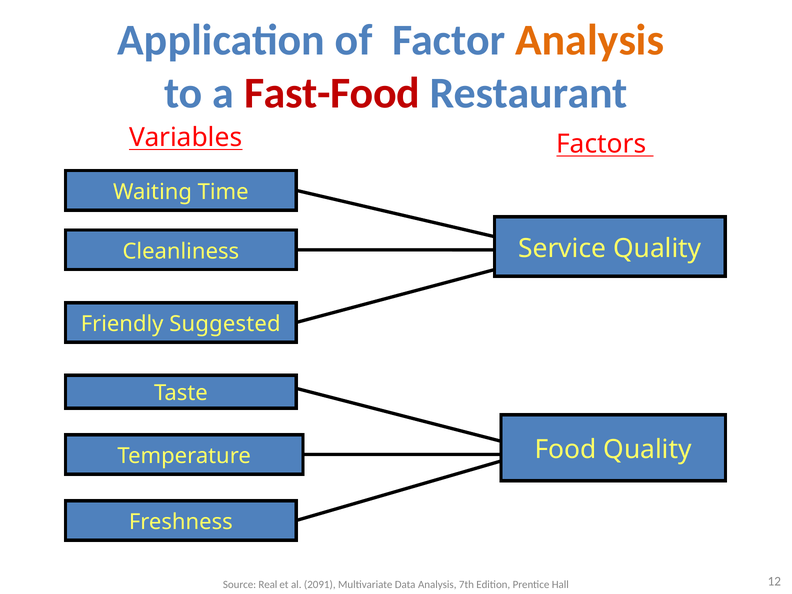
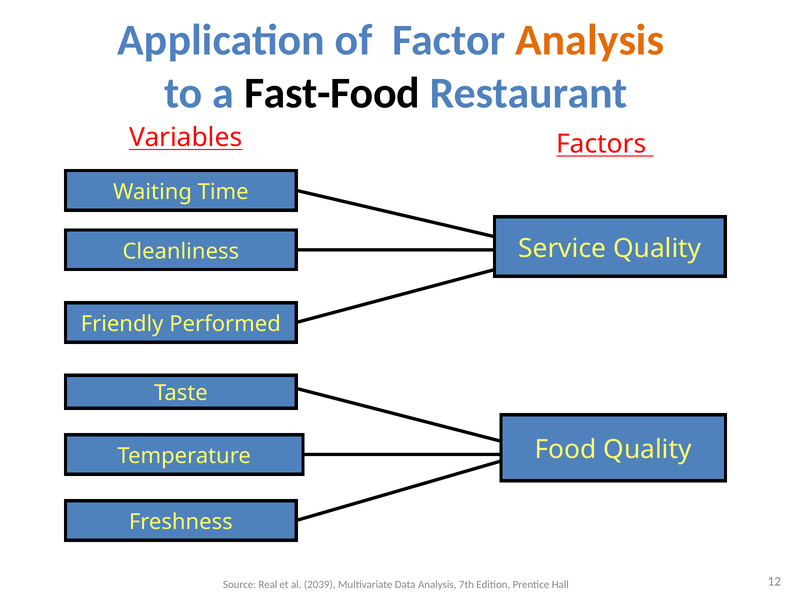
Fast-Food colour: red -> black
Suggested: Suggested -> Performed
2091: 2091 -> 2039
